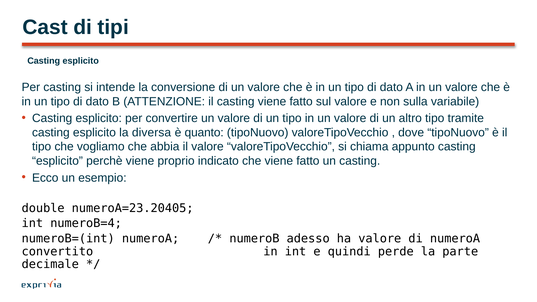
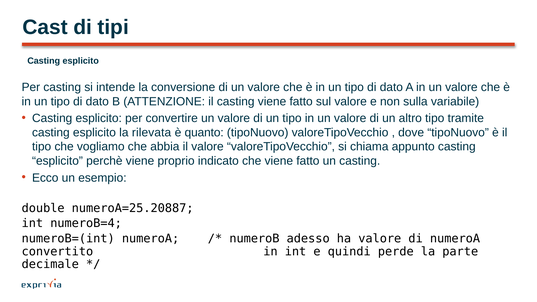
diversa: diversa -> rilevata
numeroA=23.20405: numeroA=23.20405 -> numeroA=25.20887
